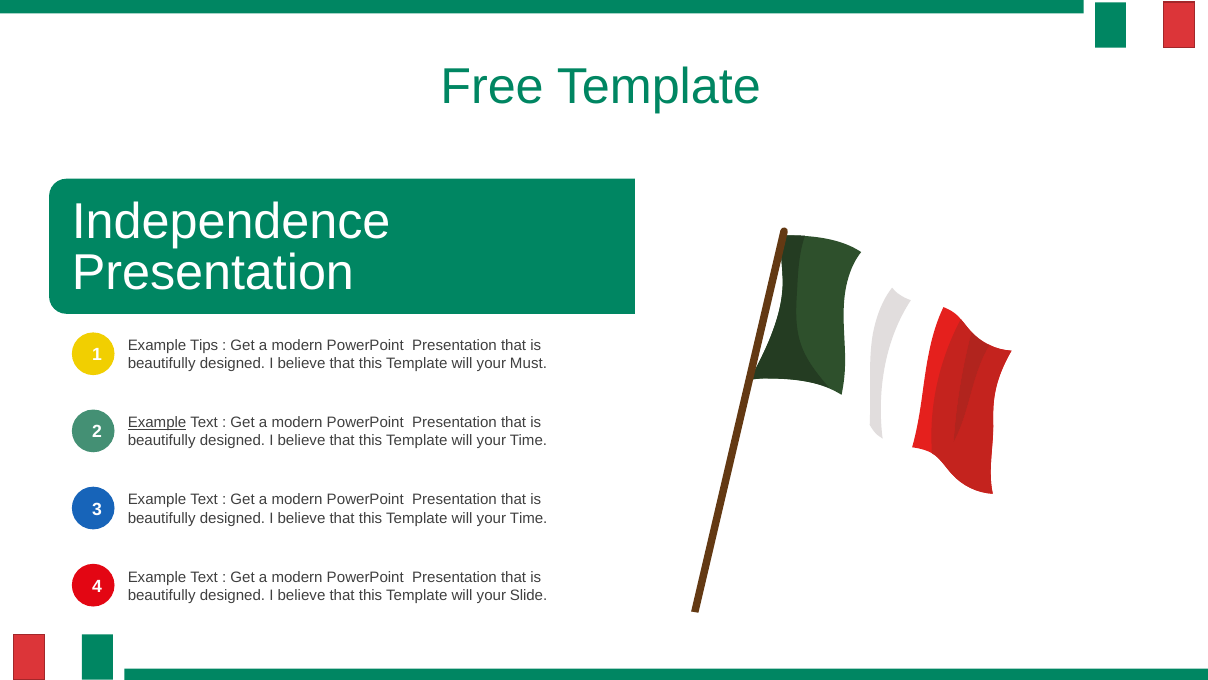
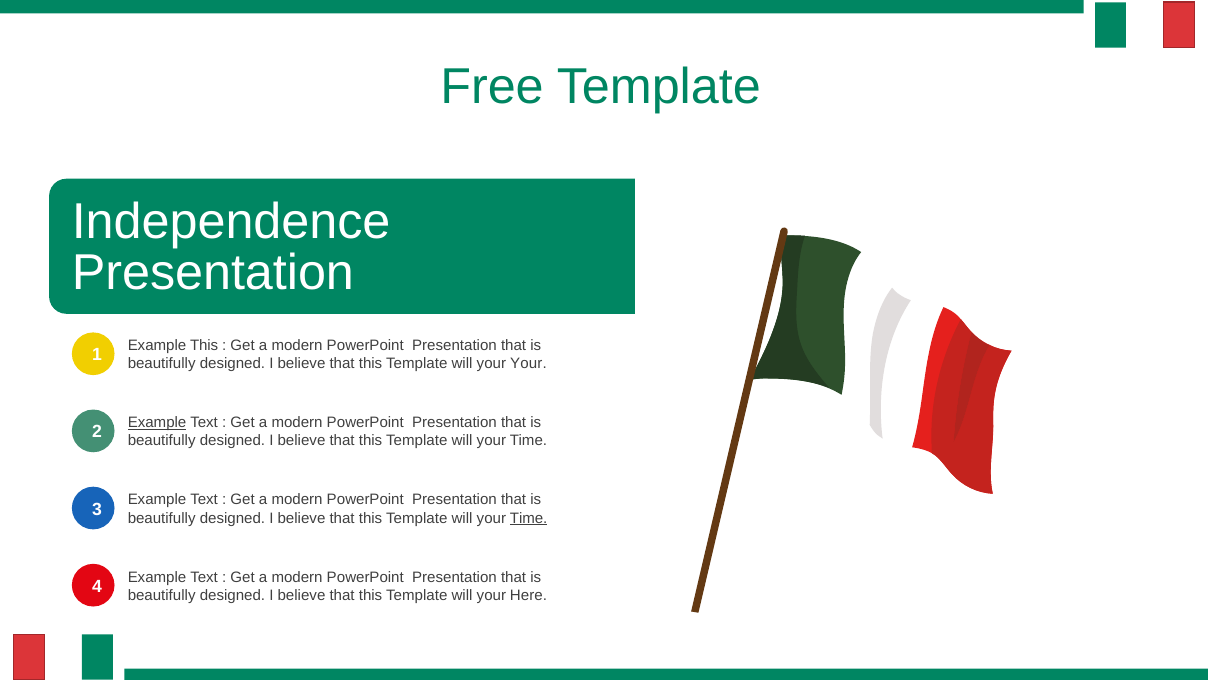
Example Tips: Tips -> This
your Must: Must -> Your
Time at (529, 518) underline: none -> present
Slide: Slide -> Here
